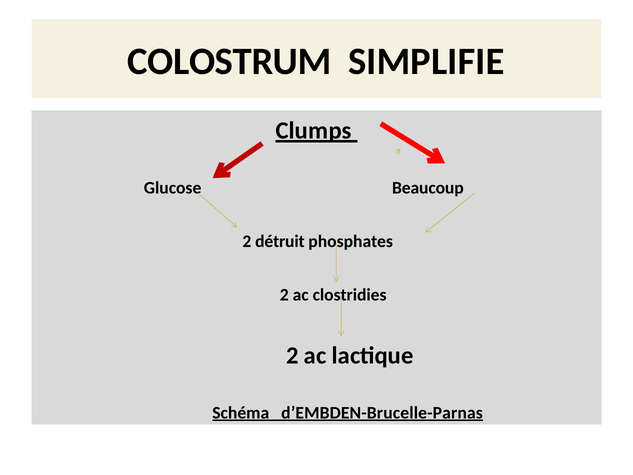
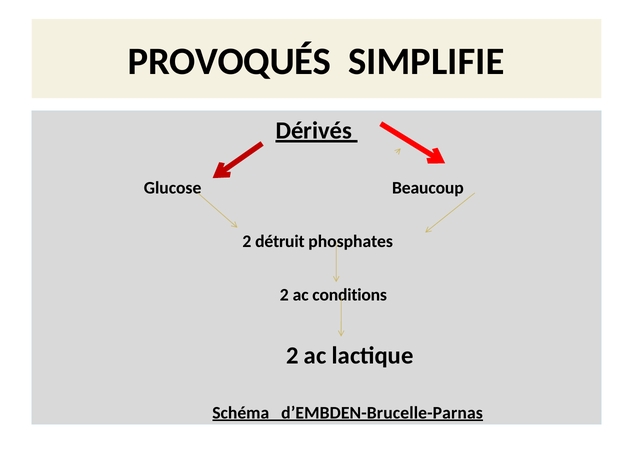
COLOSTRUM: COLOSTRUM -> PROVOQUÉS
Clumps: Clumps -> Dérivés
clostridies: clostridies -> conditions
